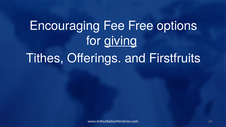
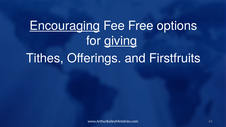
Encouraging underline: none -> present
